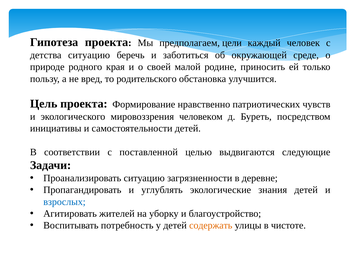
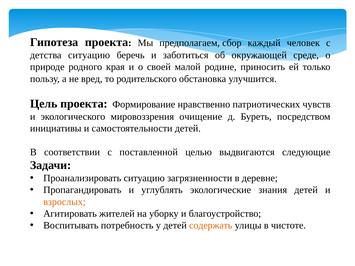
цели: цели -> сбор
человеком: человеком -> очищение
взрослых colour: blue -> orange
